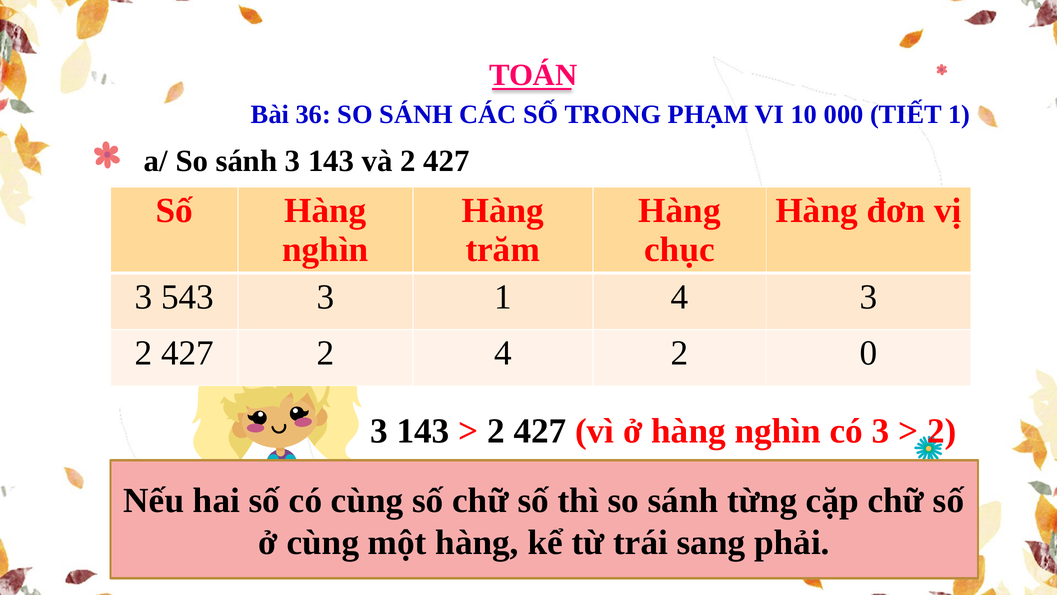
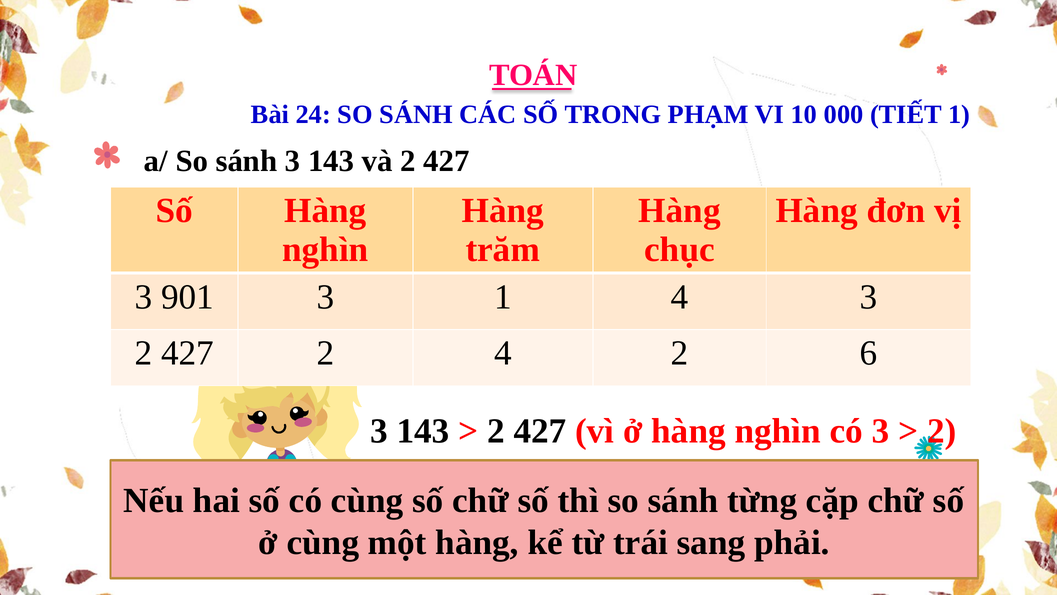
36: 36 -> 24
543: 543 -> 901
0: 0 -> 6
